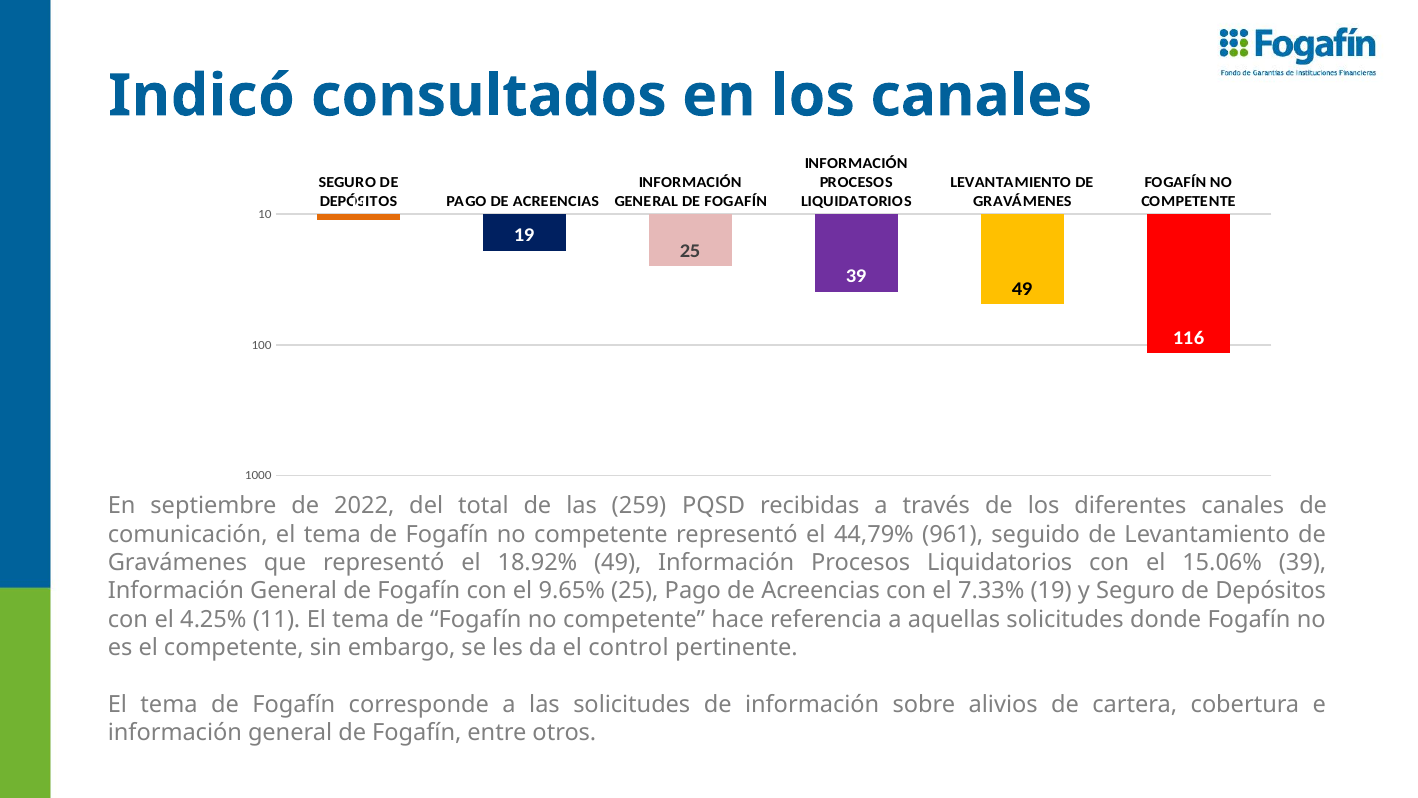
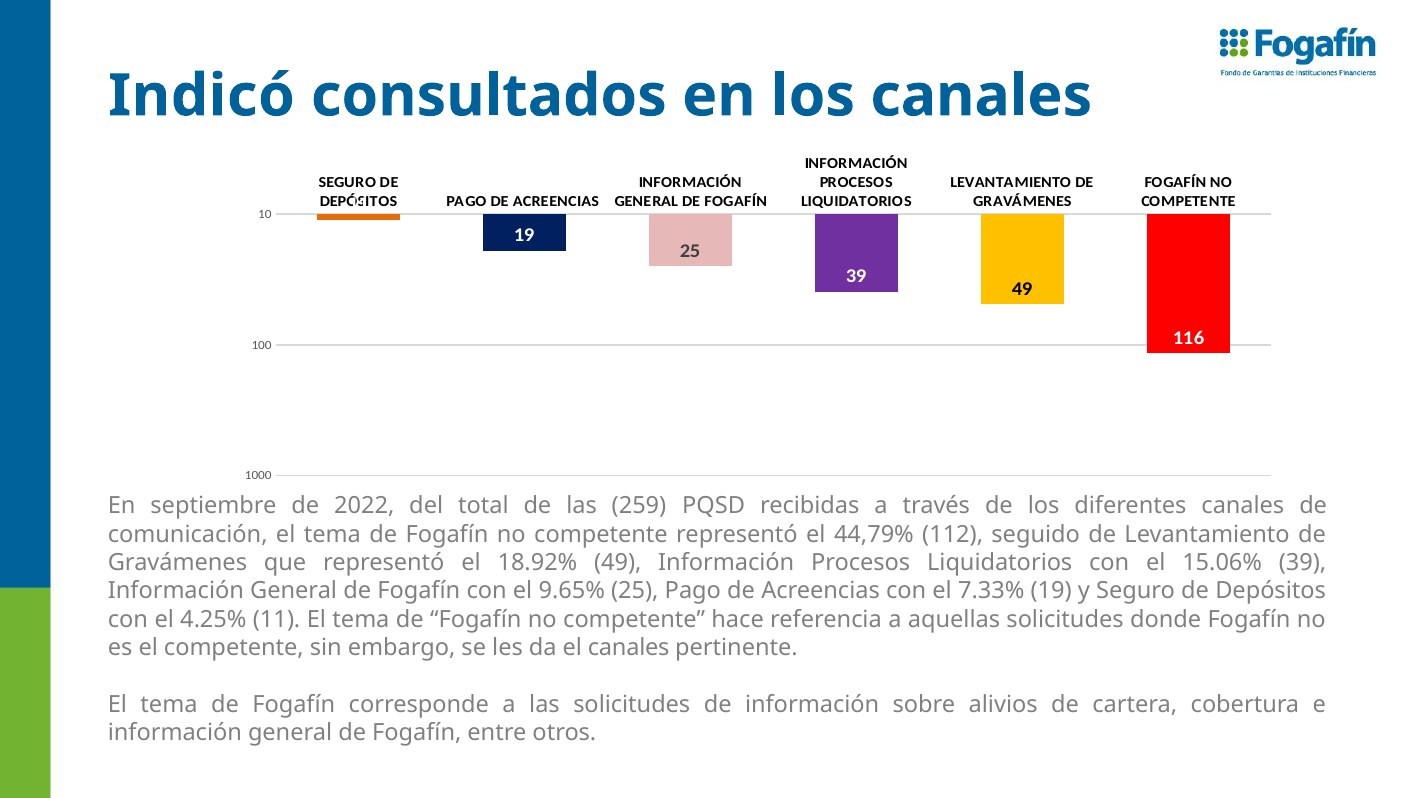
961: 961 -> 112
el control: control -> canales
